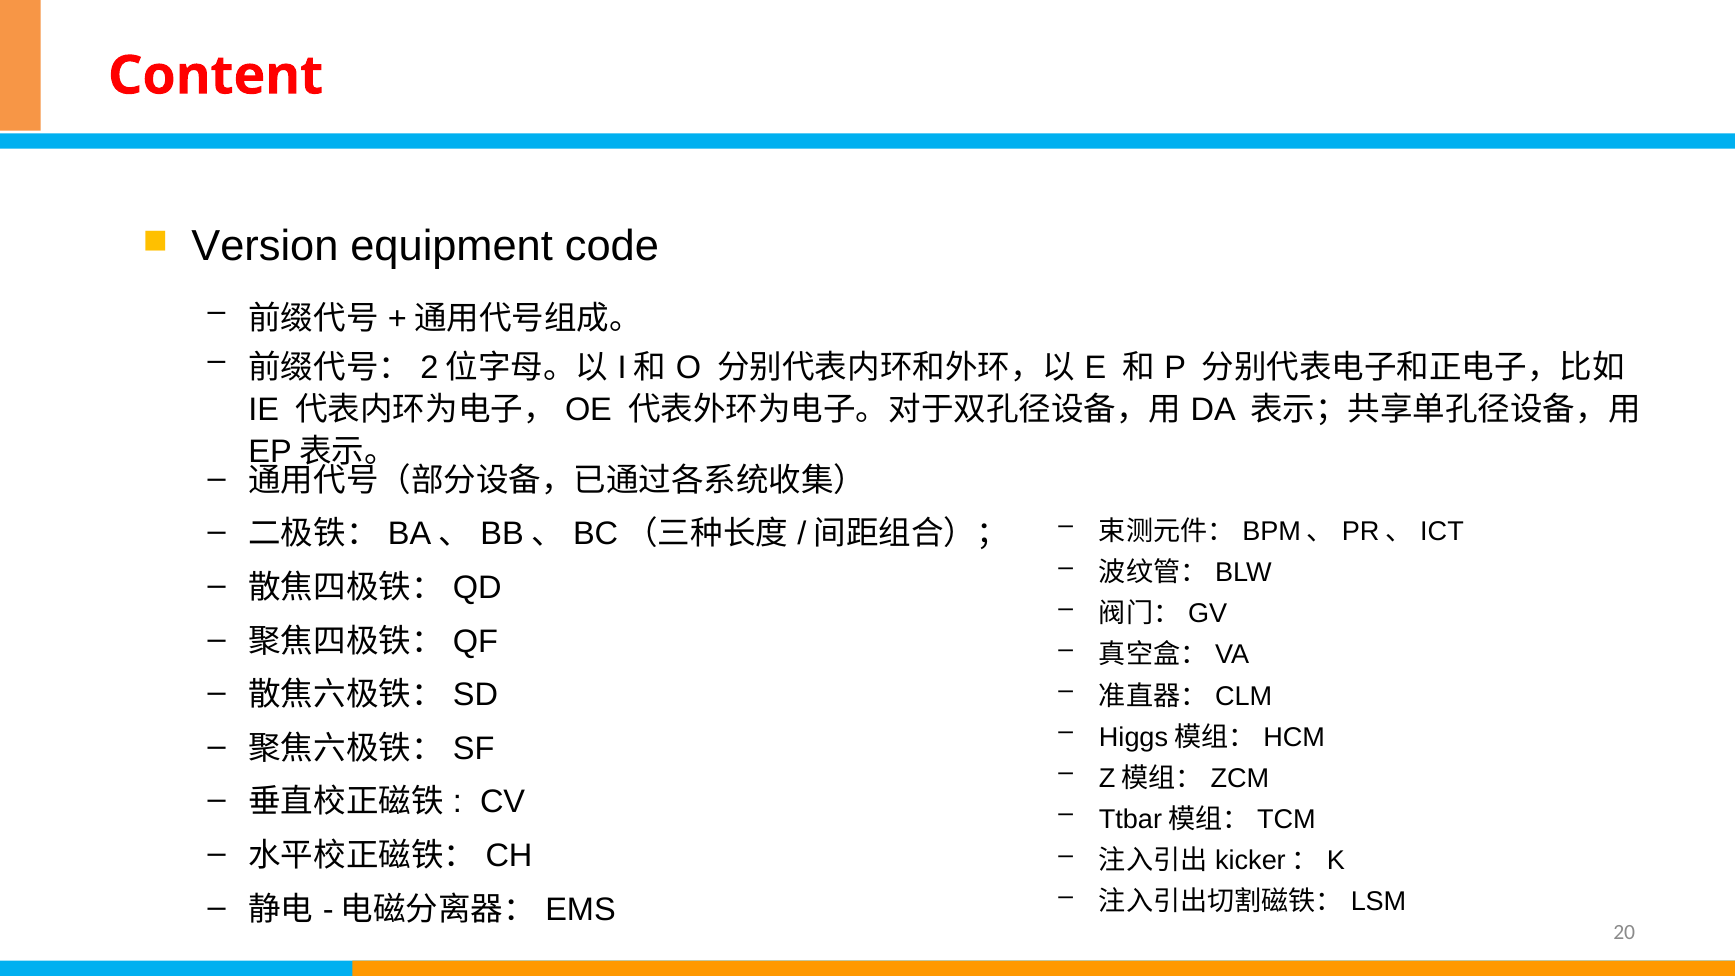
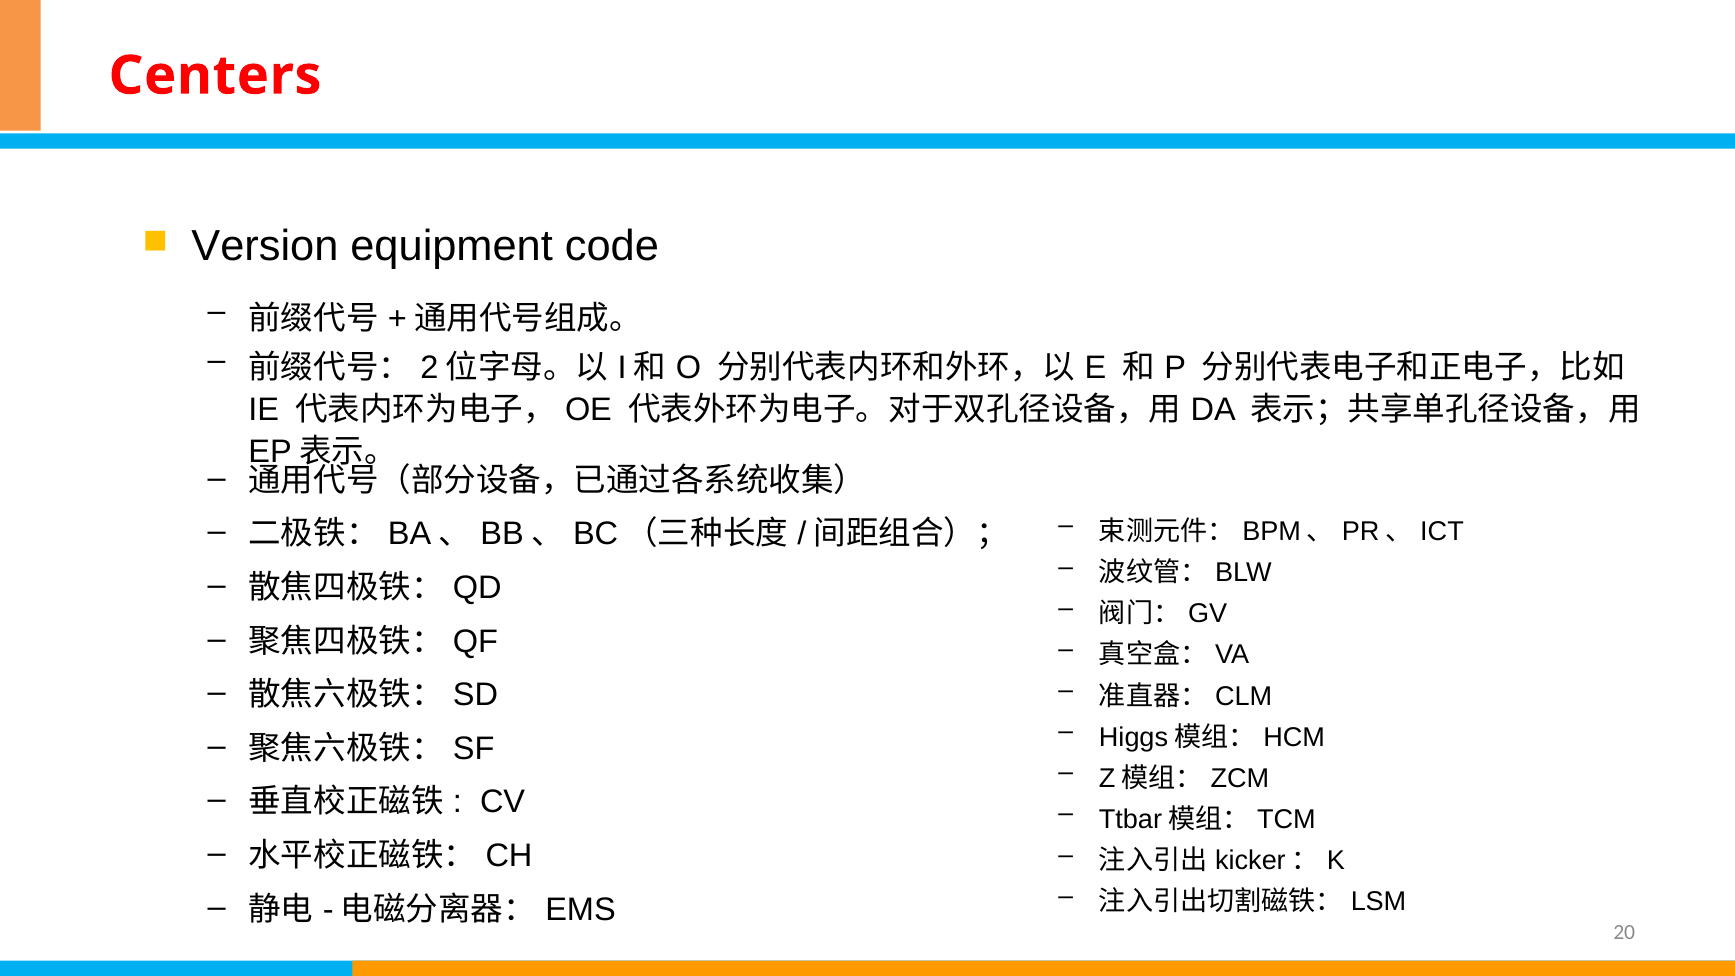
Content: Content -> Centers
